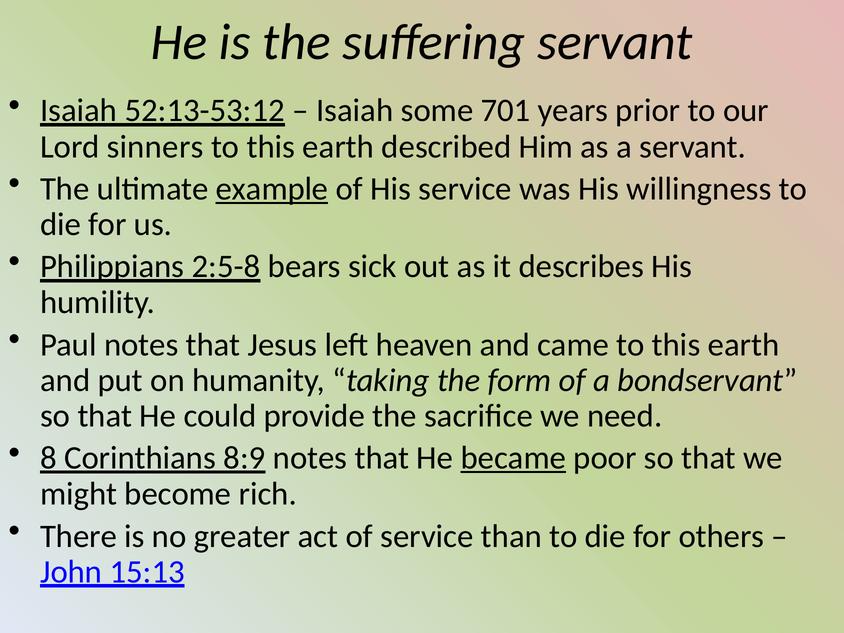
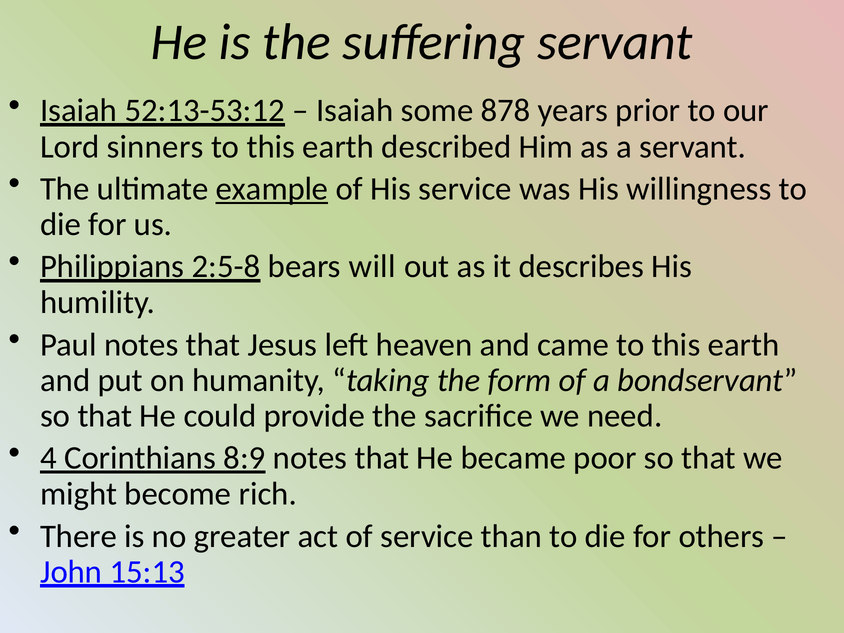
701: 701 -> 878
sick: sick -> will
8: 8 -> 4
became underline: present -> none
